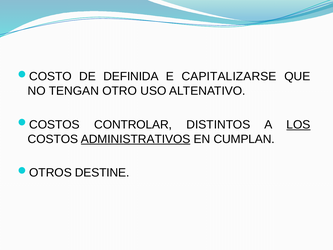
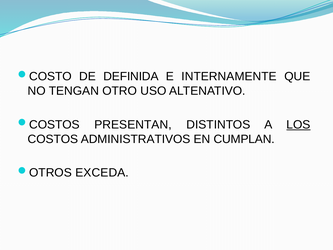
CAPITALIZARSE: CAPITALIZARSE -> INTERNAMENTE
CONTROLAR: CONTROLAR -> PRESENTAN
ADMINISTRATIVOS underline: present -> none
DESTINE: DESTINE -> EXCEDA
